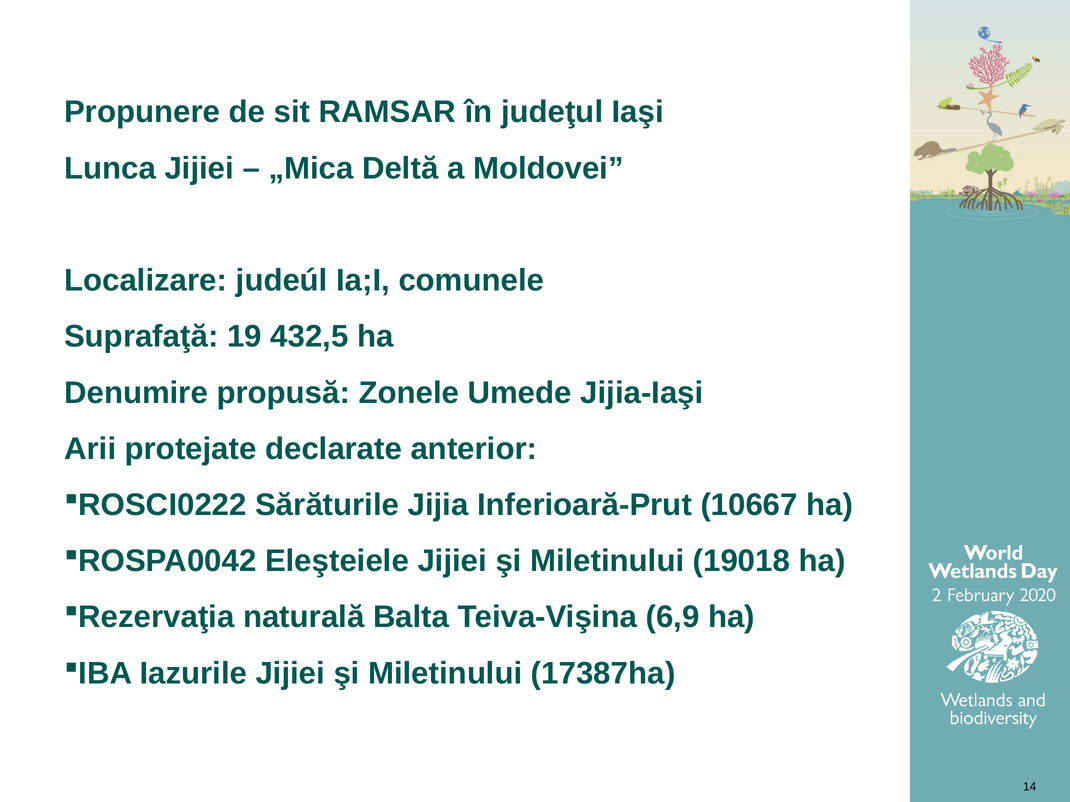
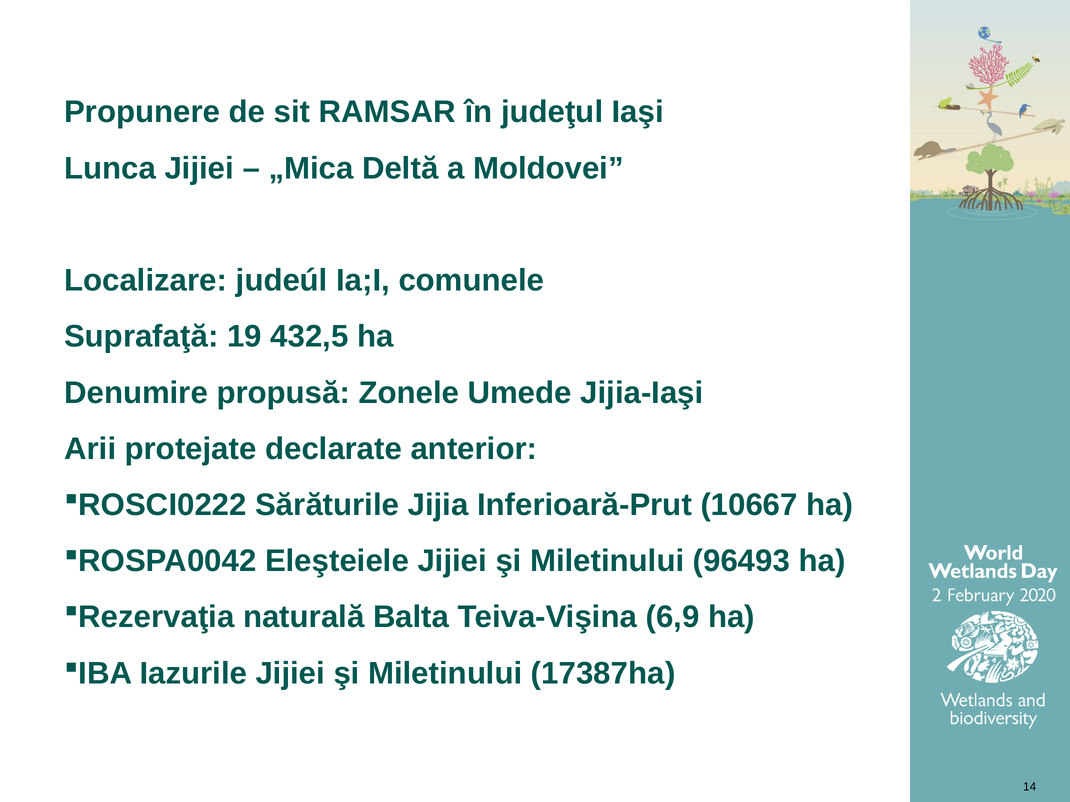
19018: 19018 -> 96493
